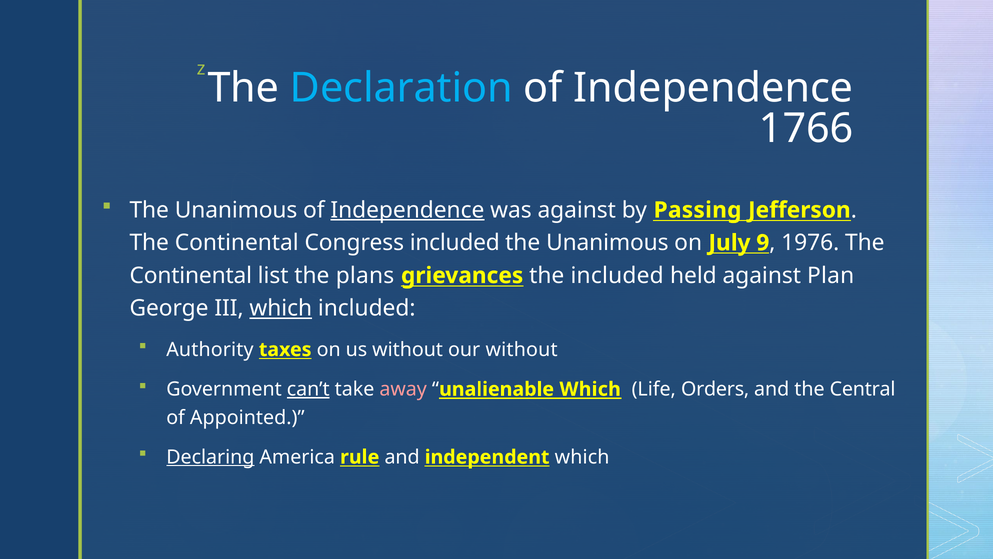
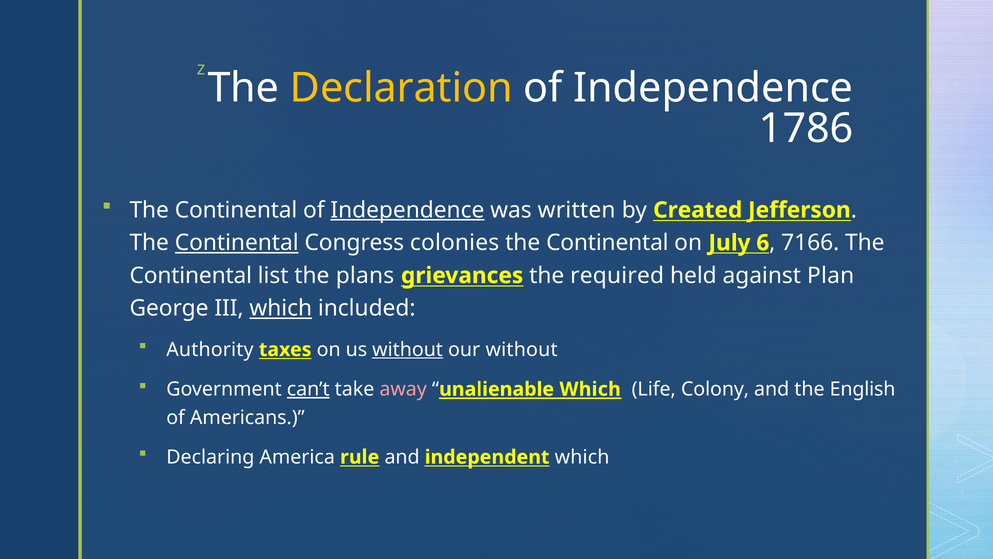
Declaration colour: light blue -> yellow
1766: 1766 -> 1786
Unanimous at (236, 210): Unanimous -> Continental
was against: against -> written
Passing: Passing -> Created
Continental at (237, 243) underline: none -> present
Congress included: included -> colonies
Unanimous at (607, 243): Unanimous -> Continental
9: 9 -> 6
1976: 1976 -> 7166
the included: included -> required
without at (408, 349) underline: none -> present
Orders: Orders -> Colony
Central: Central -> English
Appointed: Appointed -> Americans
Declaring underline: present -> none
